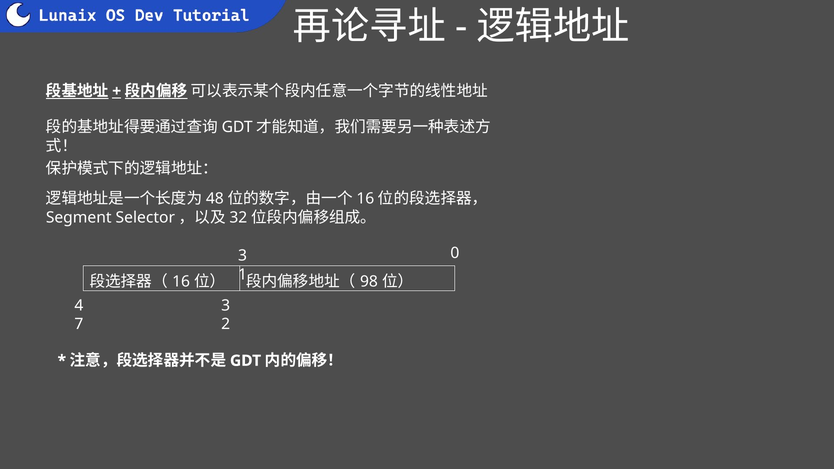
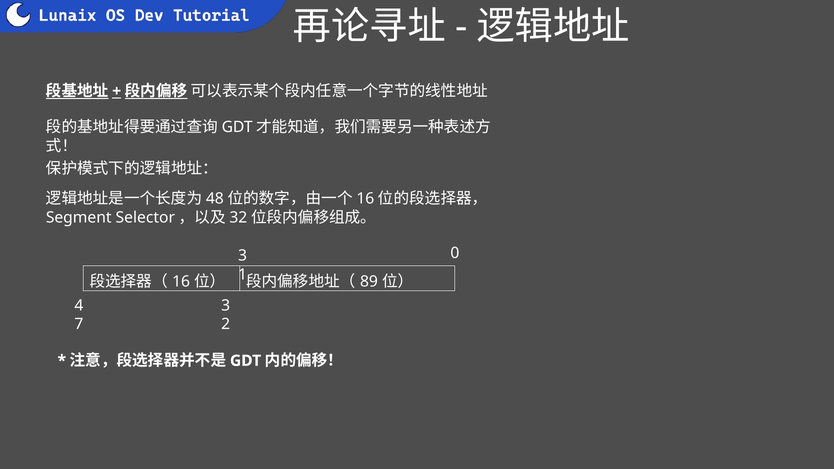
98: 98 -> 89
